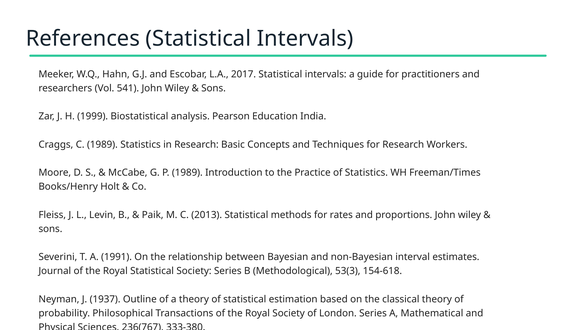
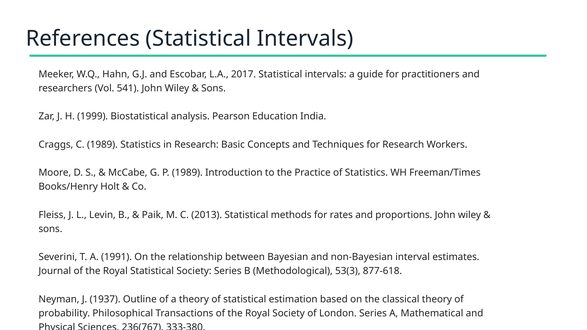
154-618: 154-618 -> 877-618
